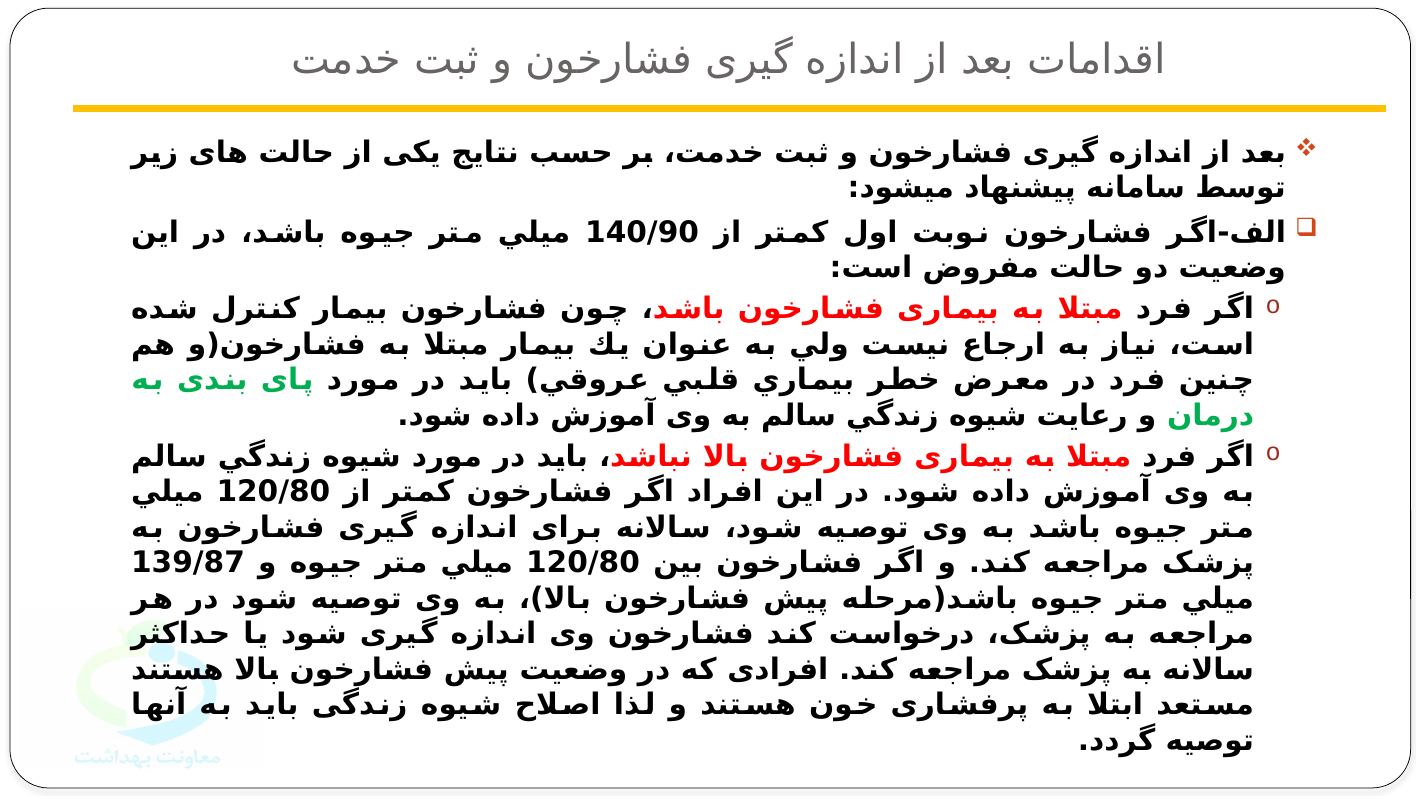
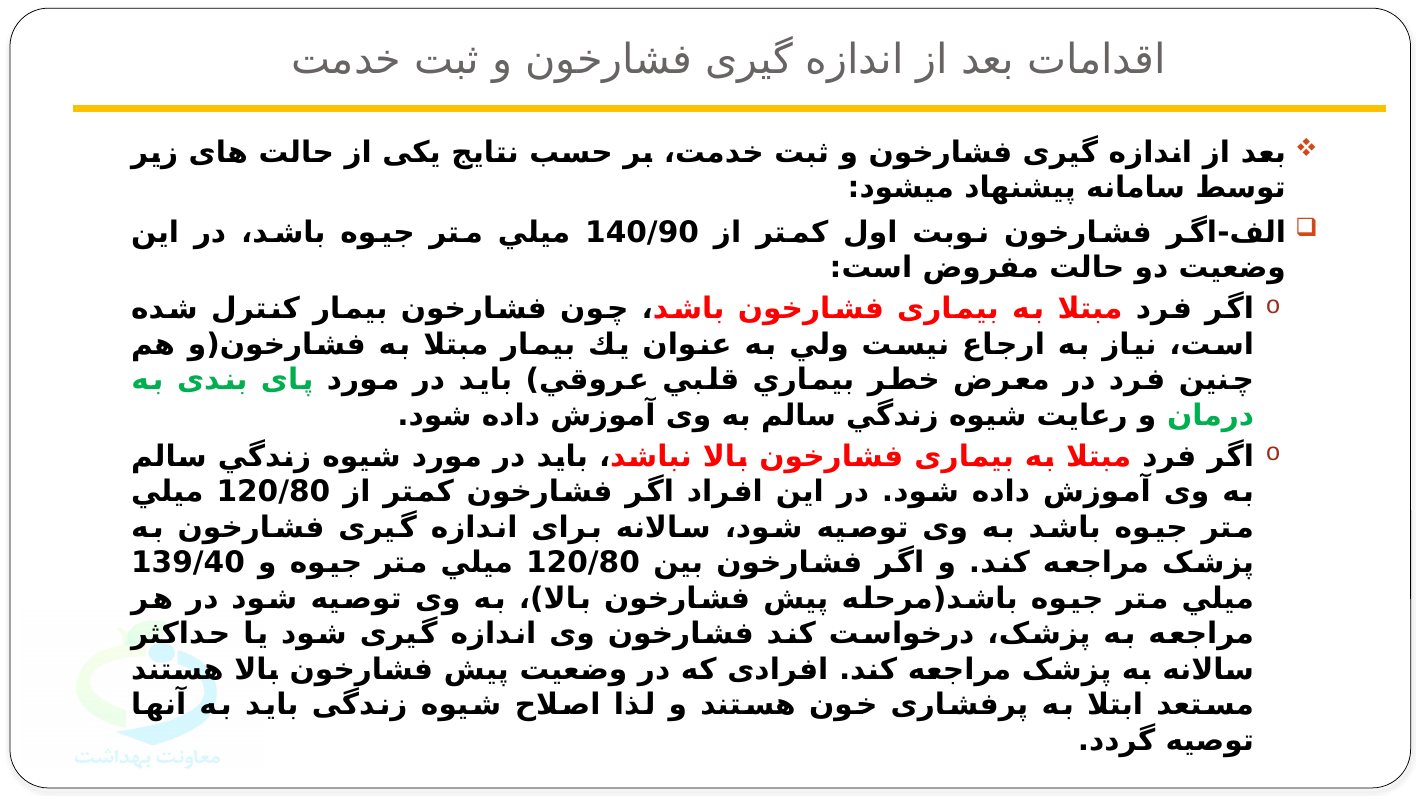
139/87: 139/87 -> 139/40
